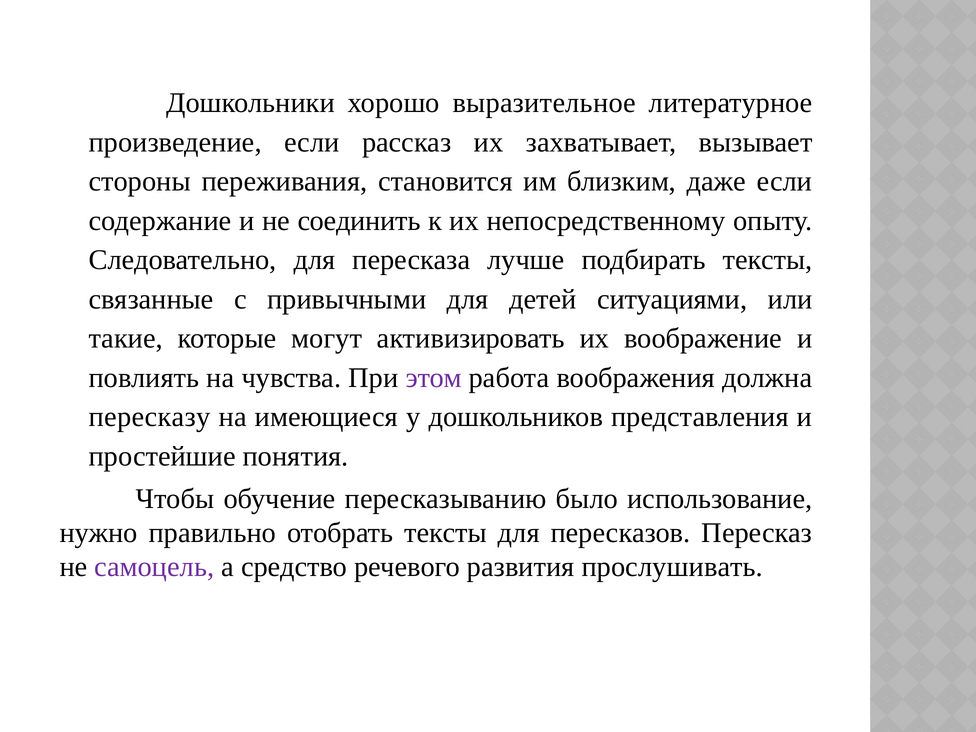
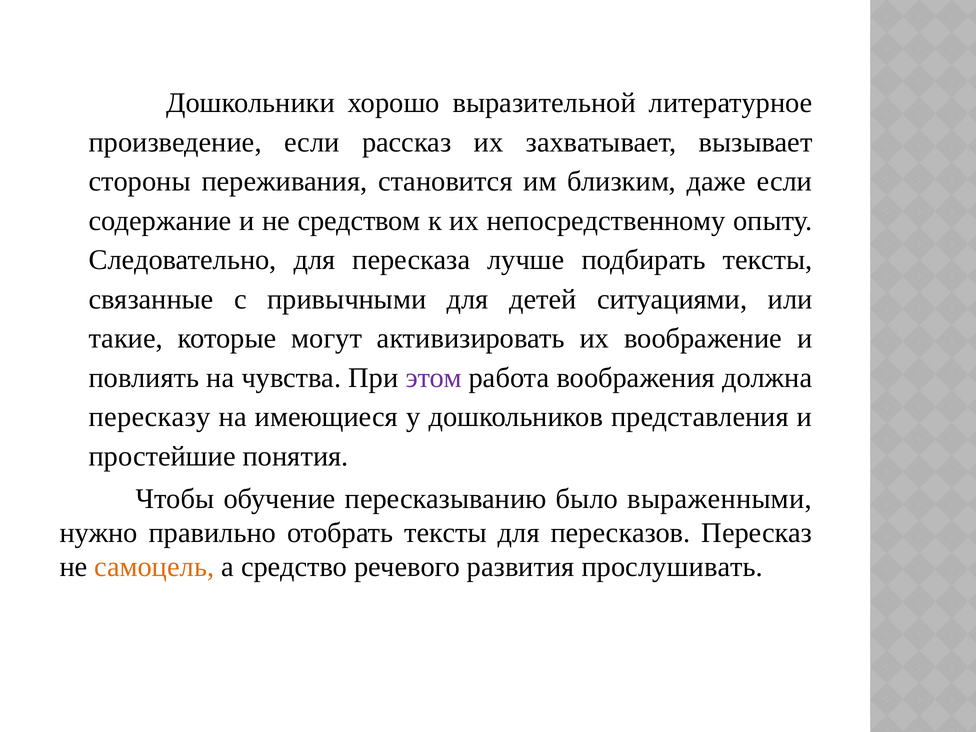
выразительное: выразительное -> выразительной
соединить: соединить -> средством
использование: использование -> выраженными
самоцель colour: purple -> orange
